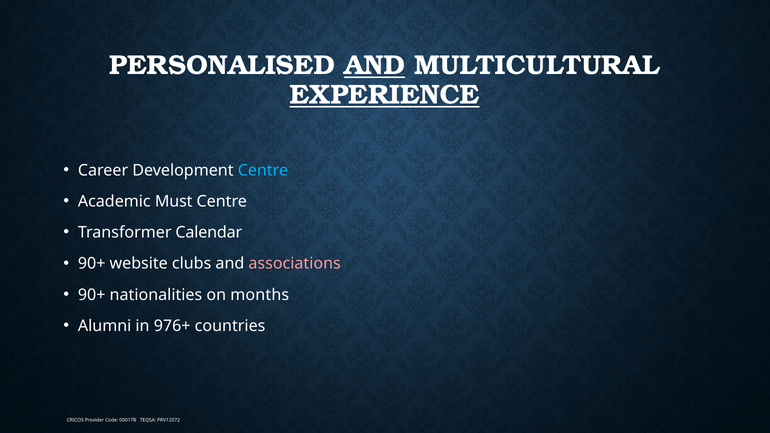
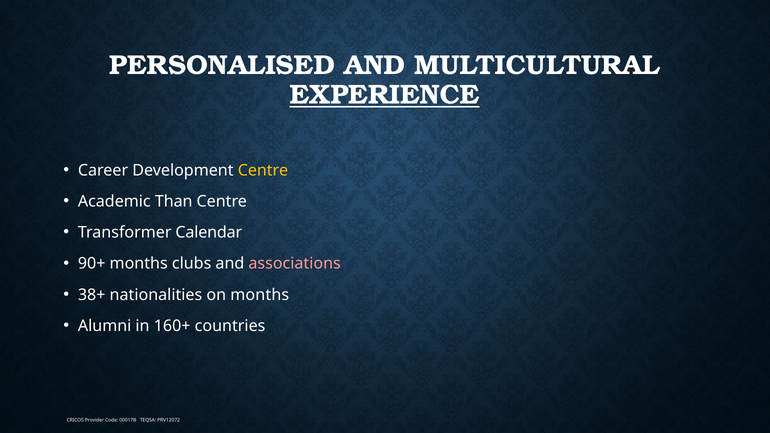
AND at (375, 65) underline: present -> none
Centre at (263, 170) colour: light blue -> yellow
Must: Must -> Than
90+ website: website -> months
90+ at (92, 295): 90+ -> 38+
976+: 976+ -> 160+
